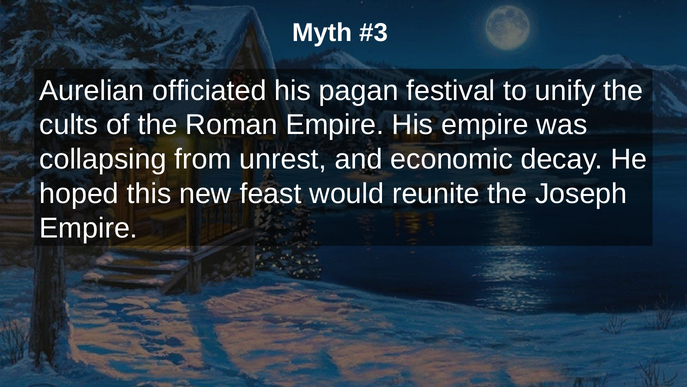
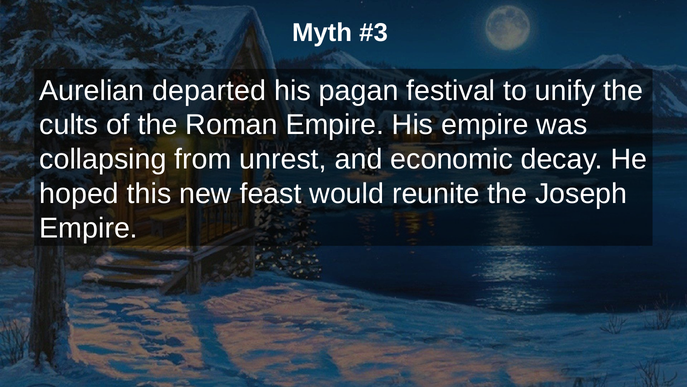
officiated: officiated -> departed
